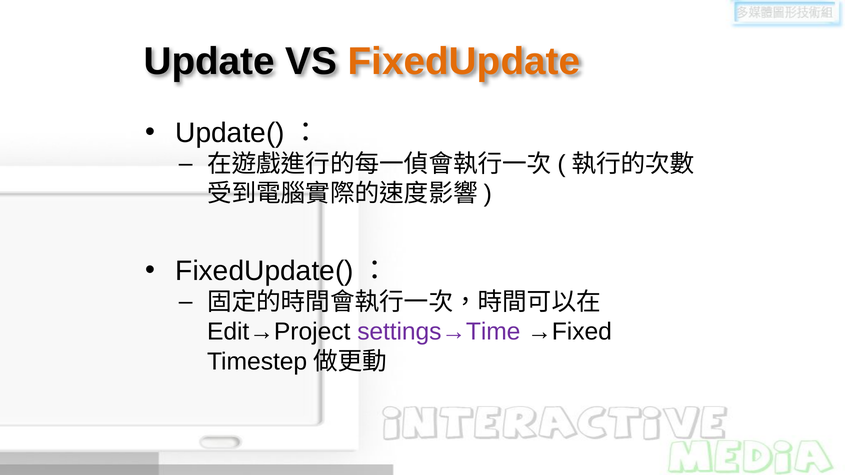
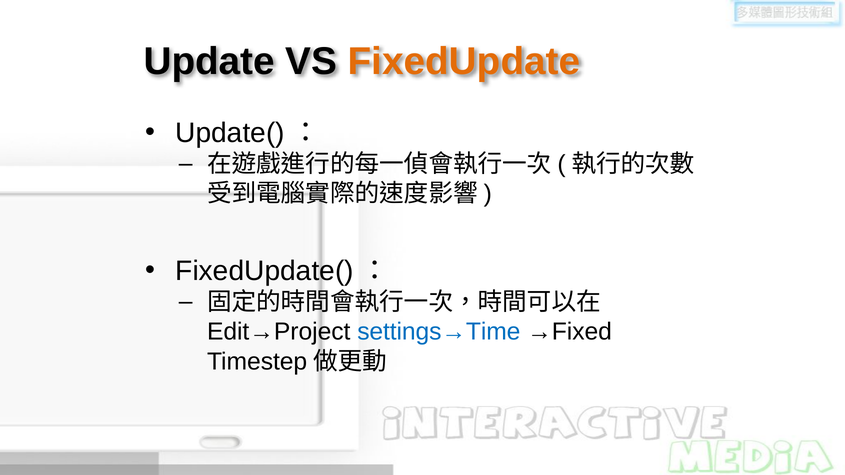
settings→Time colour: purple -> blue
